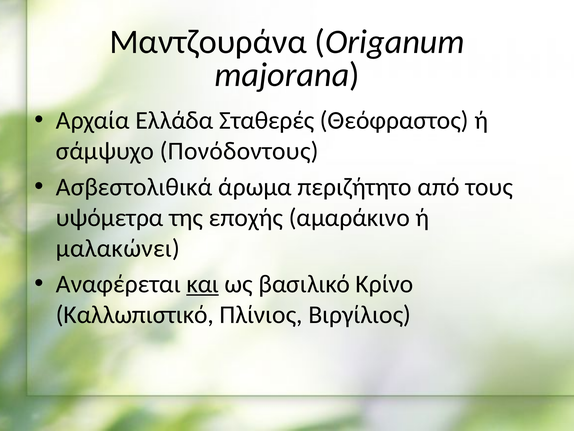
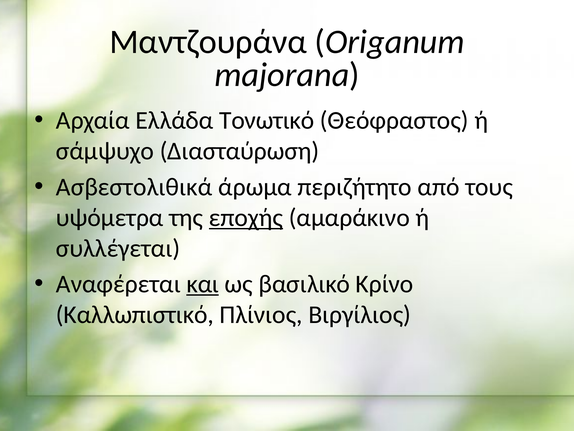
Σταθερές: Σταθερές -> Τονωτικό
Πονόδοντους: Πονόδοντους -> Διασταύρωση
εποχής underline: none -> present
μαλακώνει: μαλακώνει -> συλλέγεται
